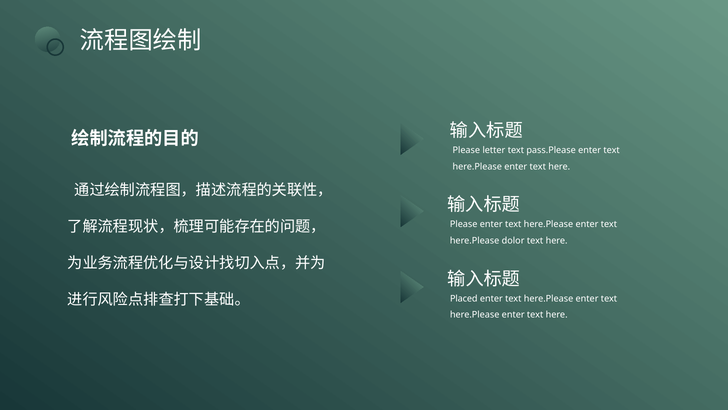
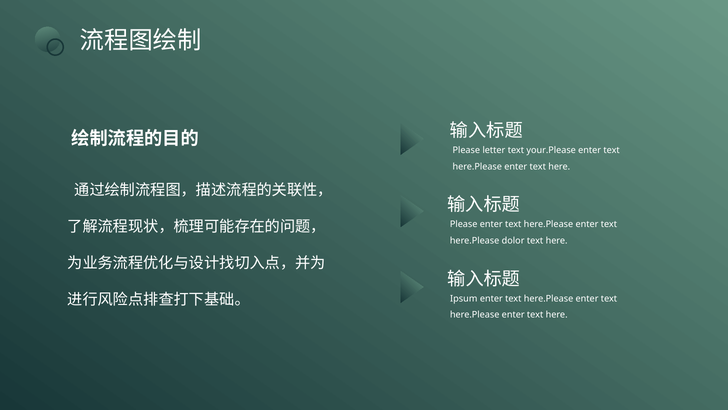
pass.Please: pass.Please -> your.Please
Placed: Placed -> Ipsum
